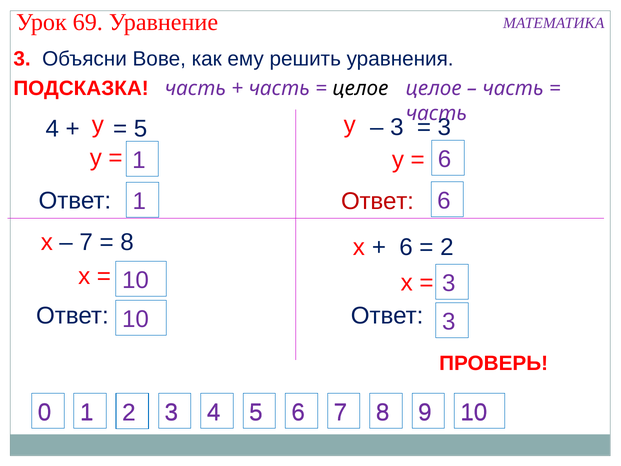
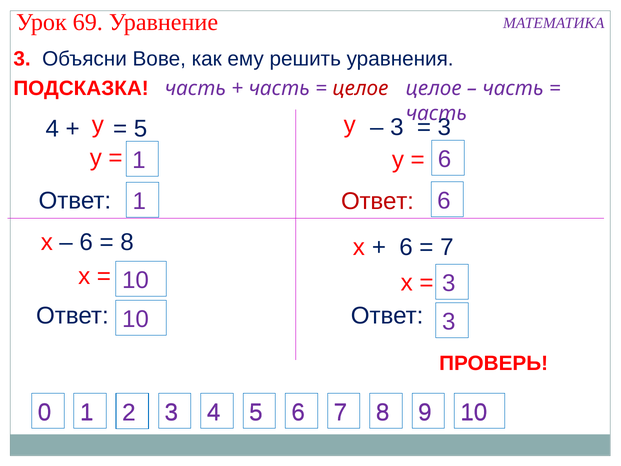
целое at (360, 88) colour: black -> red
7 at (86, 242): 7 -> 6
2 at (447, 247): 2 -> 7
